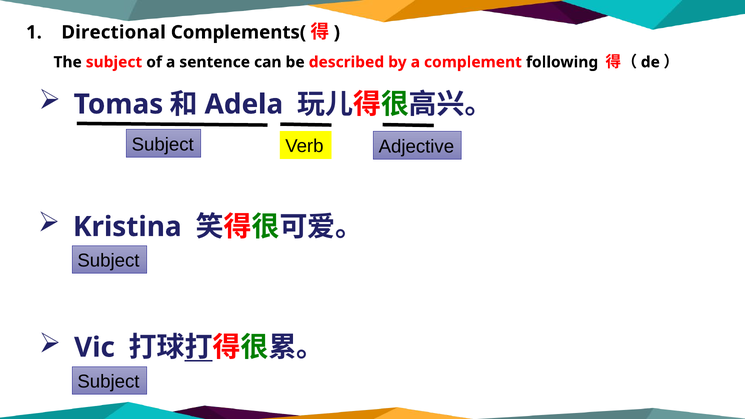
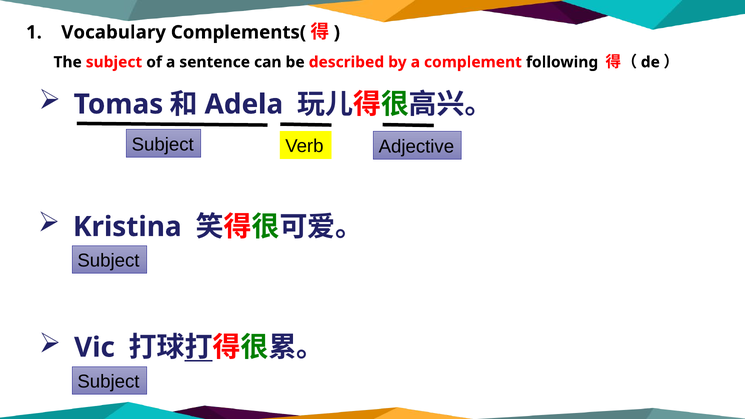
Directional: Directional -> Vocabulary
